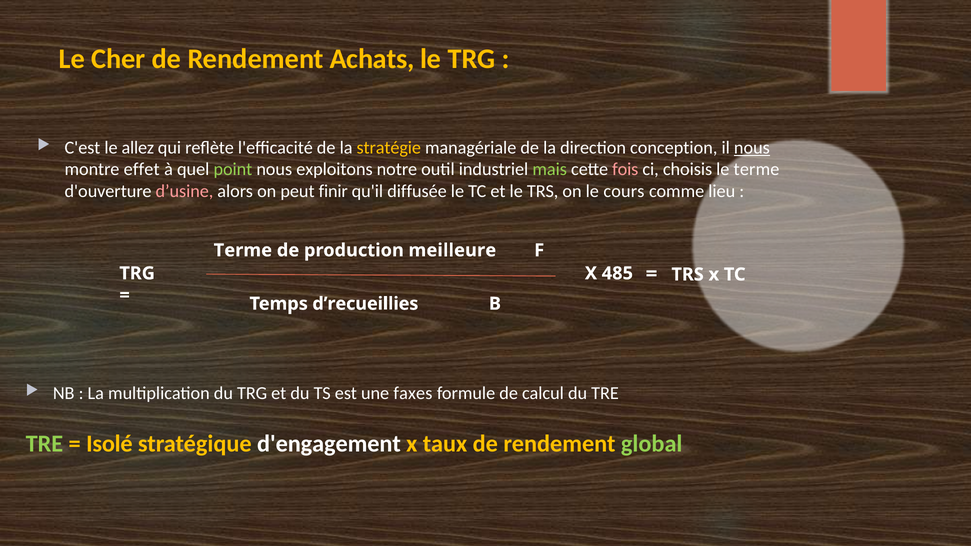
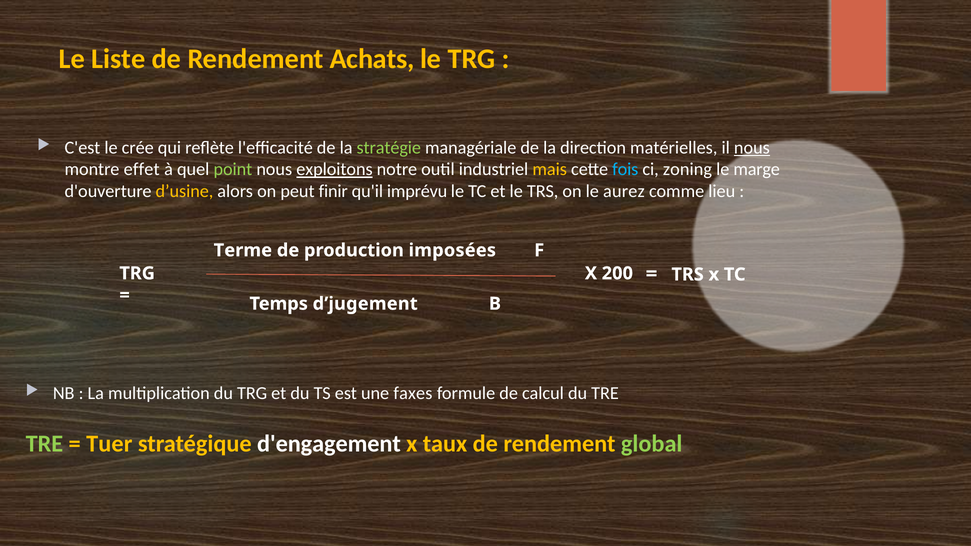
Cher: Cher -> Liste
allez: allez -> crée
stratégie colour: yellow -> light green
conception: conception -> matérielles
exploitons underline: none -> present
mais colour: light green -> yellow
fois colour: pink -> light blue
choisis: choisis -> zoning
le terme: terme -> marge
d’usine colour: pink -> yellow
diffusée: diffusée -> imprévu
cours: cours -> aurez
meilleure: meilleure -> imposées
485: 485 -> 200
d’recueillies: d’recueillies -> d’jugement
Isolé: Isolé -> Tuer
